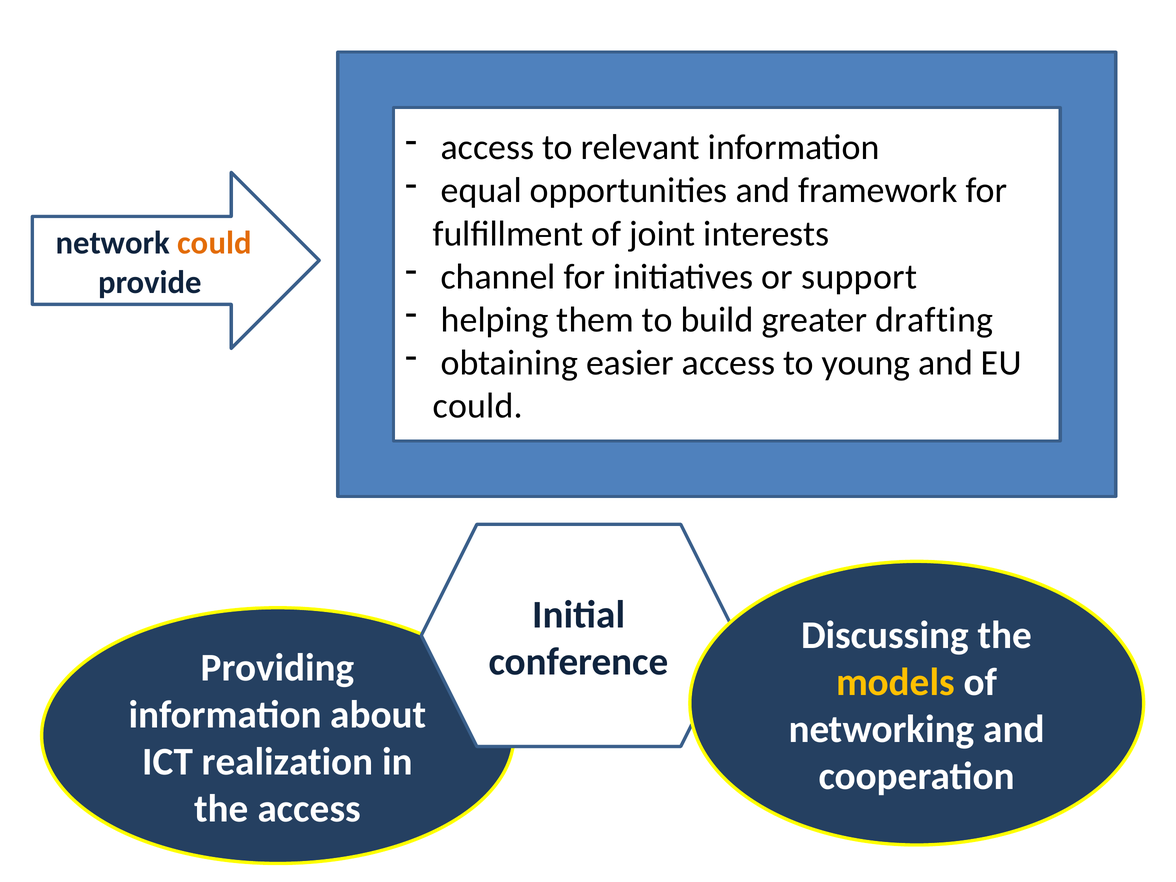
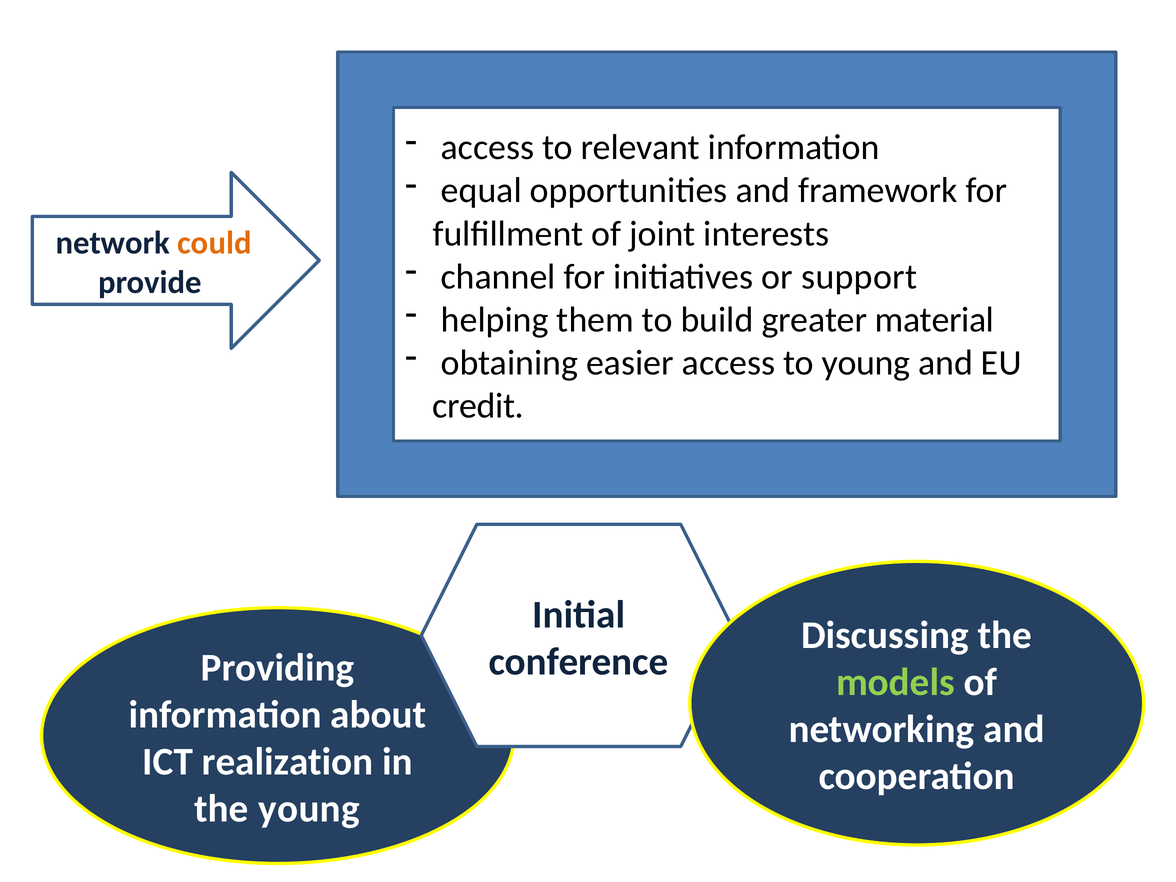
drafting: drafting -> material
could at (478, 406): could -> credit
models colour: yellow -> light green
the access: access -> young
